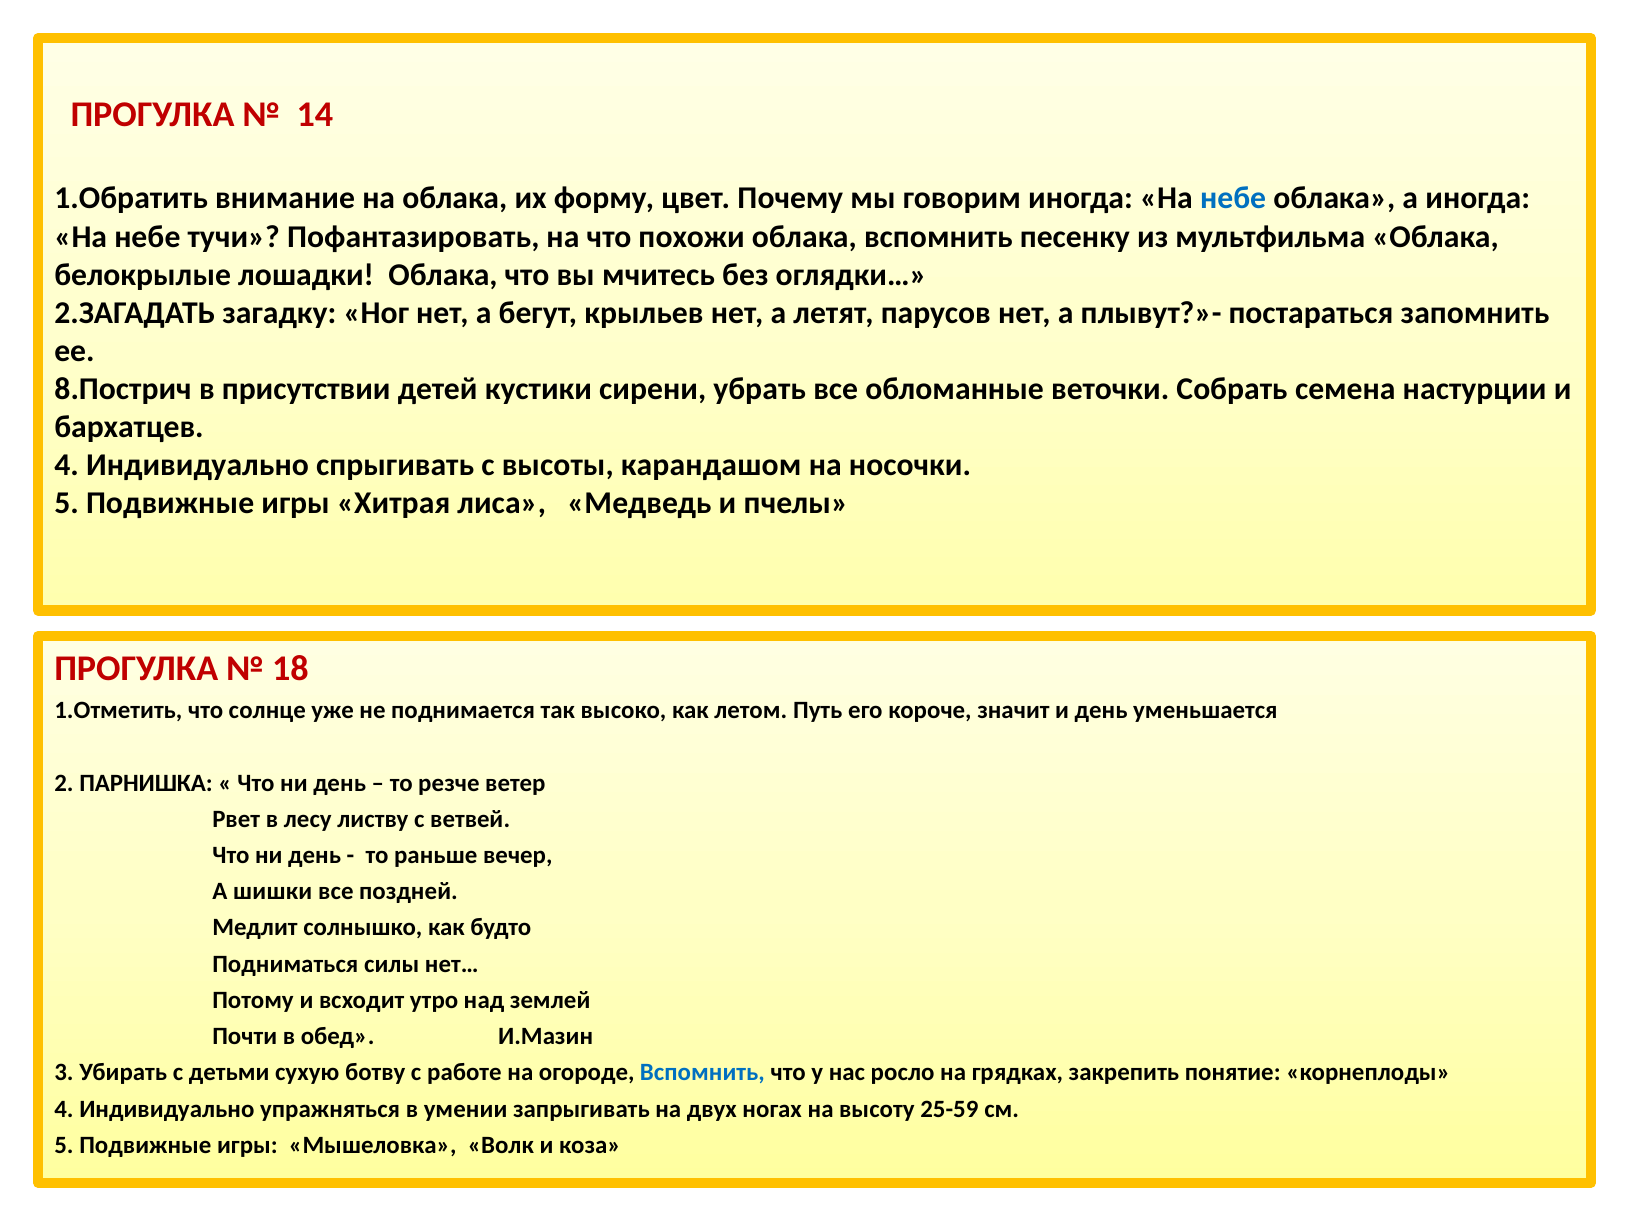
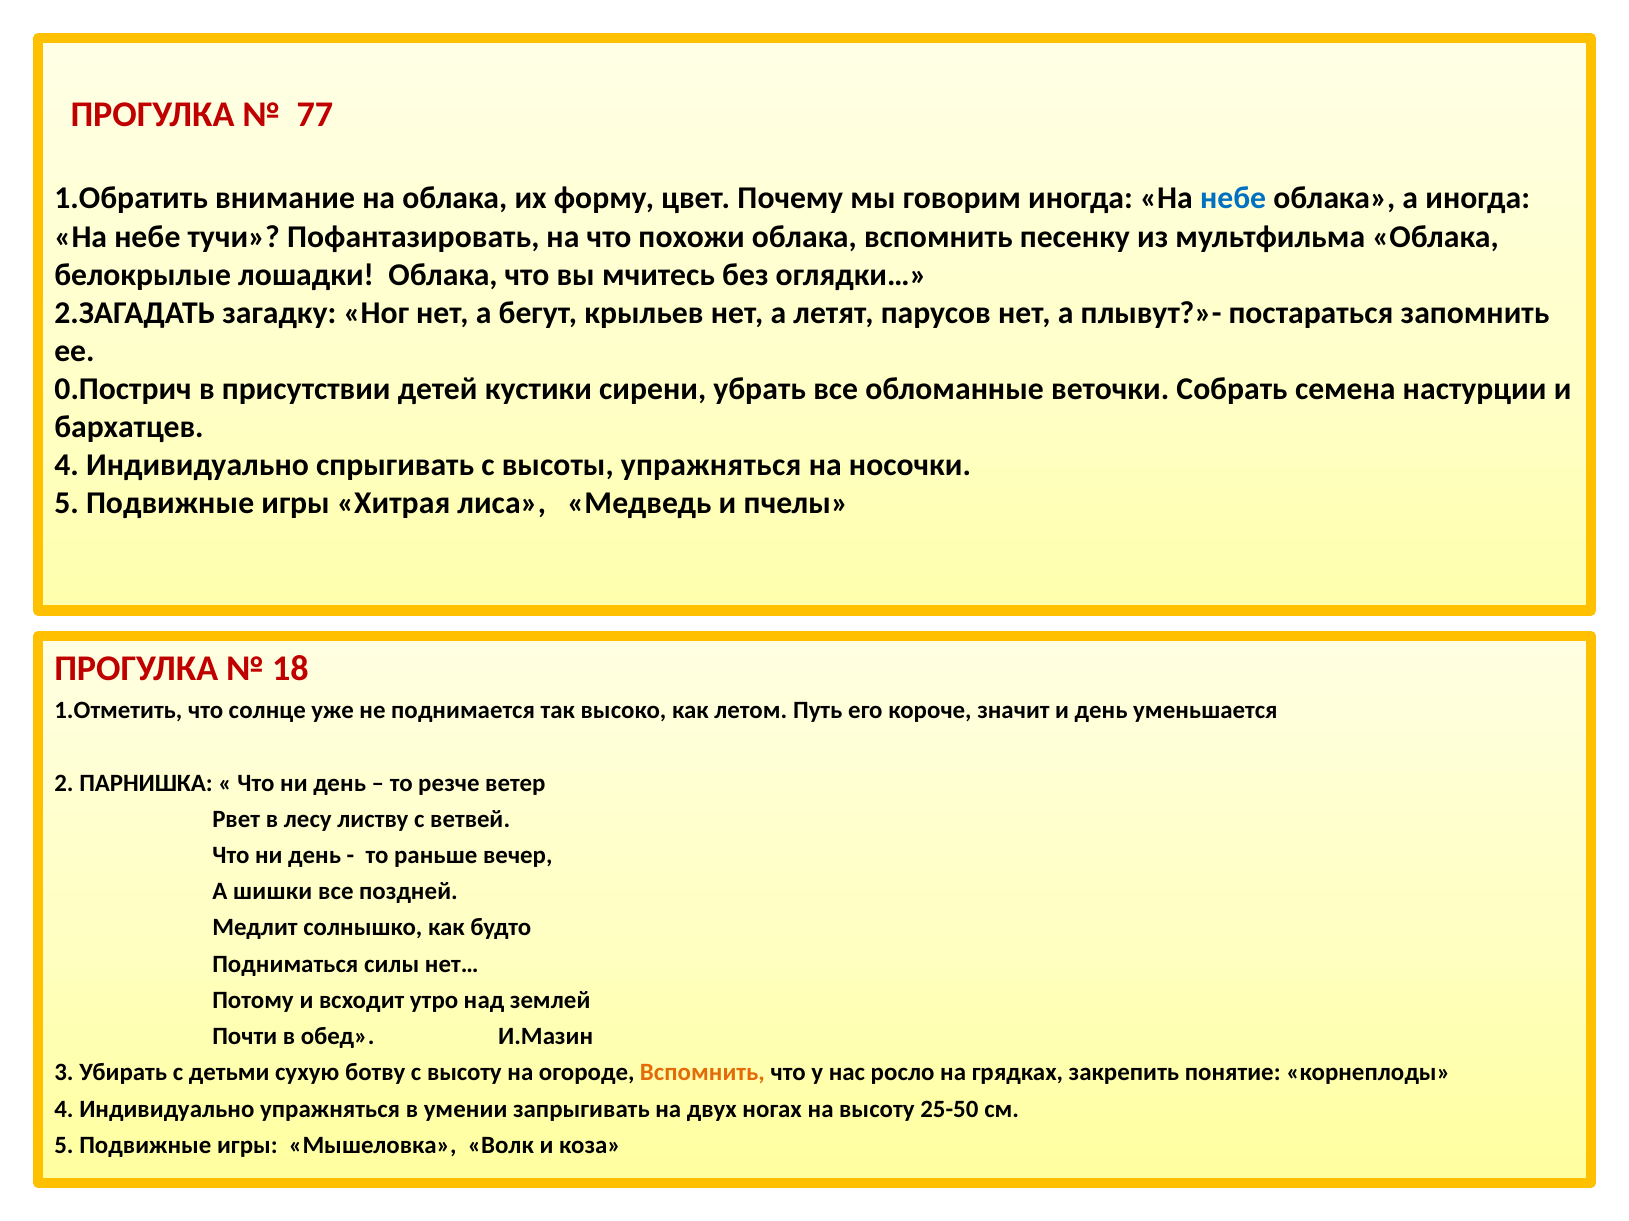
14: 14 -> 77
8.Пострич: 8.Пострич -> 0.Пострич
высоты карандашом: карандашом -> упражняться
с работе: работе -> высоту
Вспомнить at (702, 1073) colour: blue -> orange
25-59: 25-59 -> 25-50
